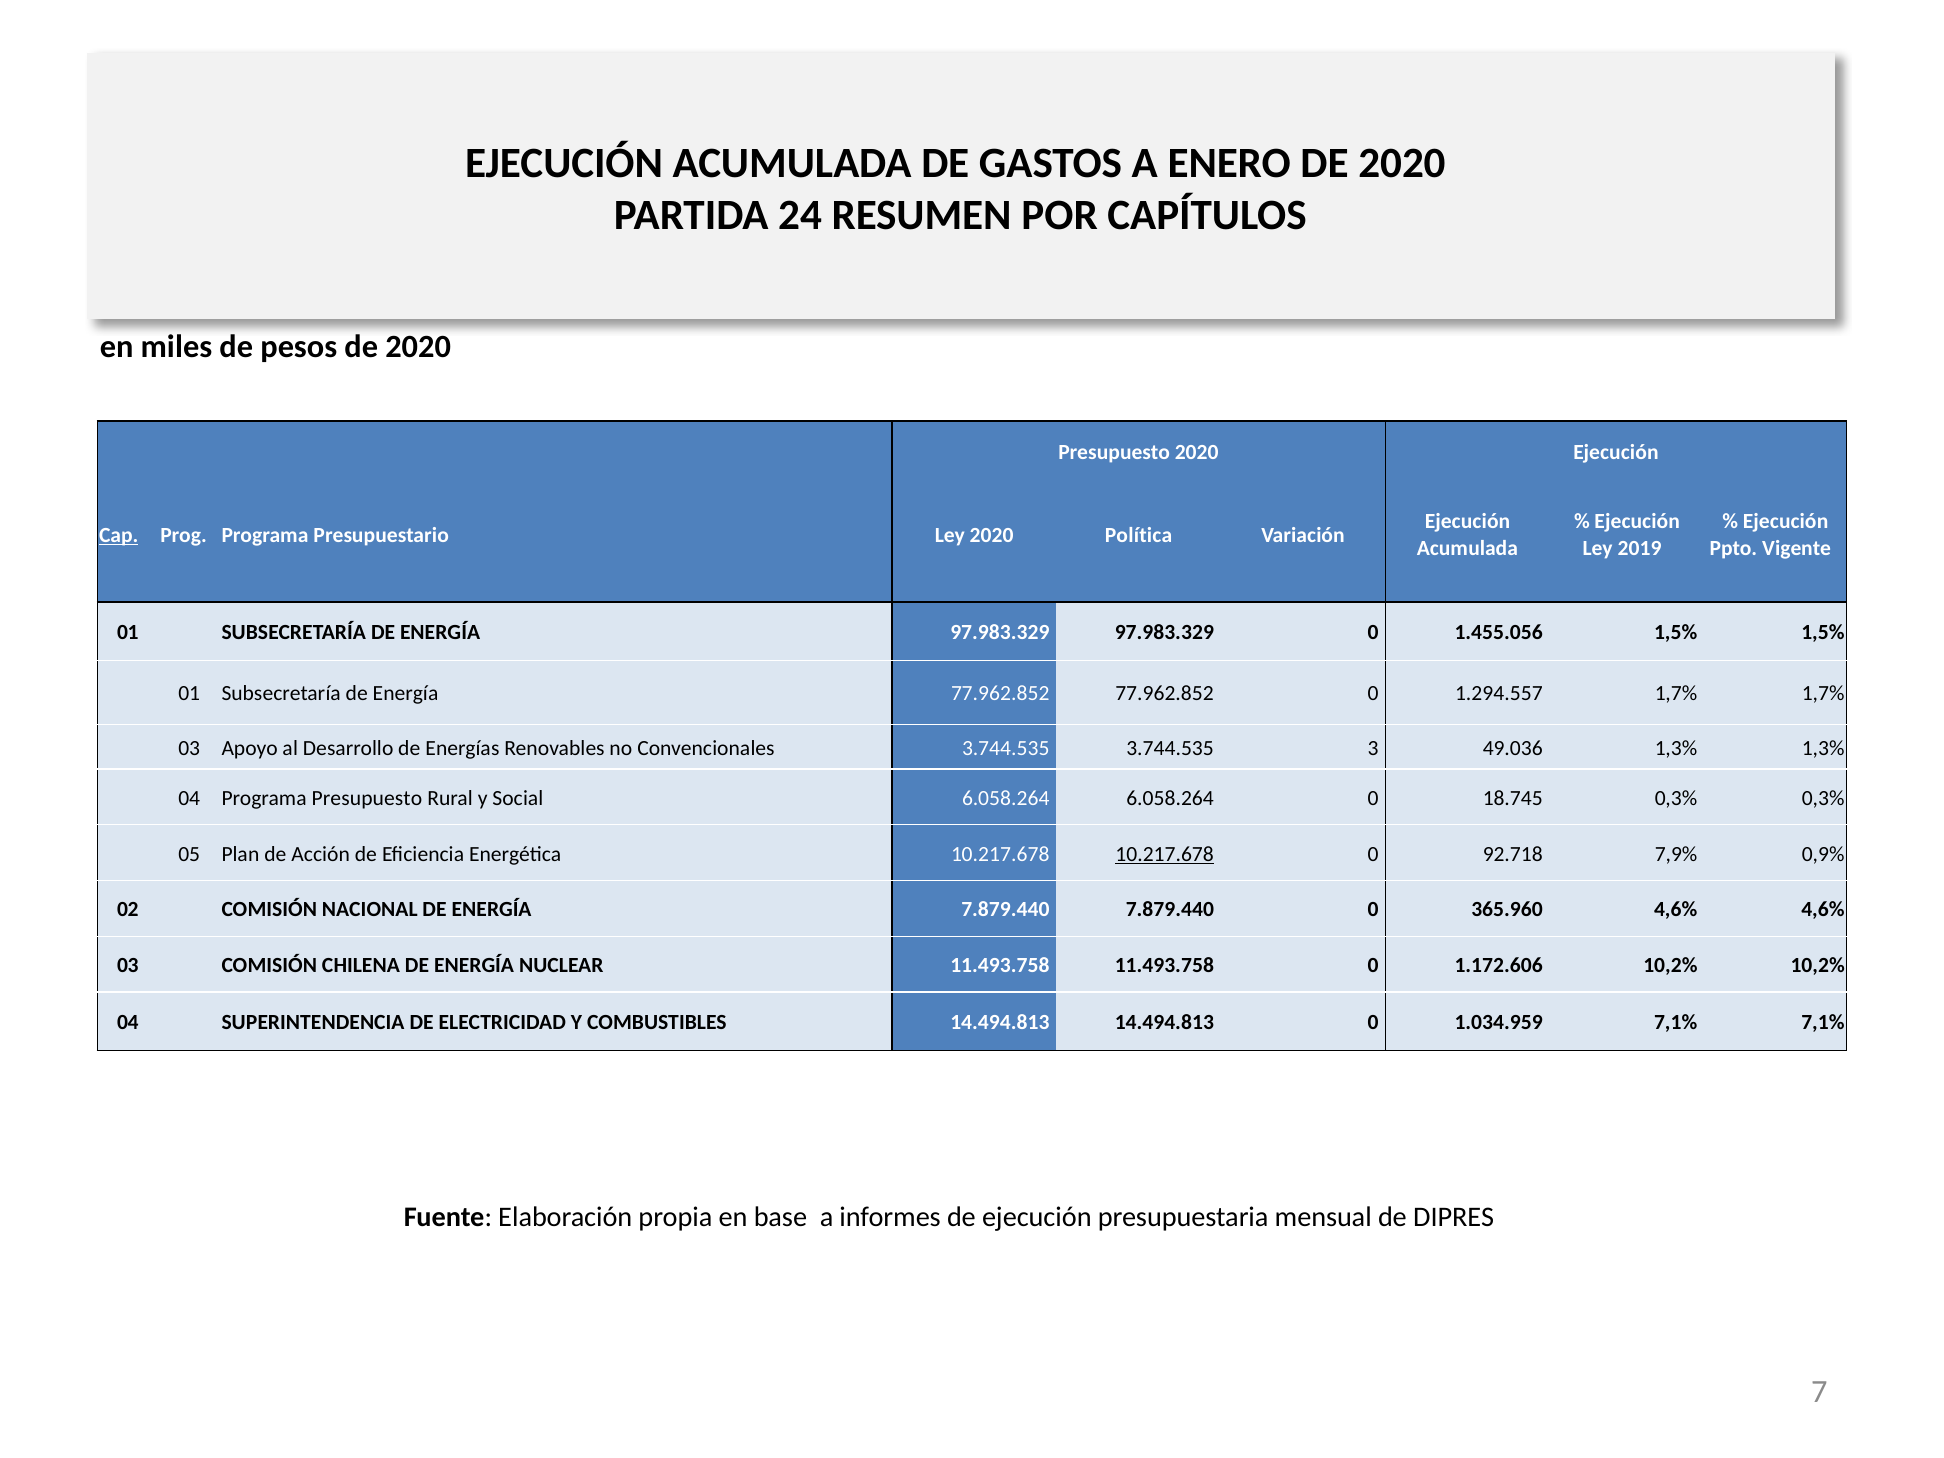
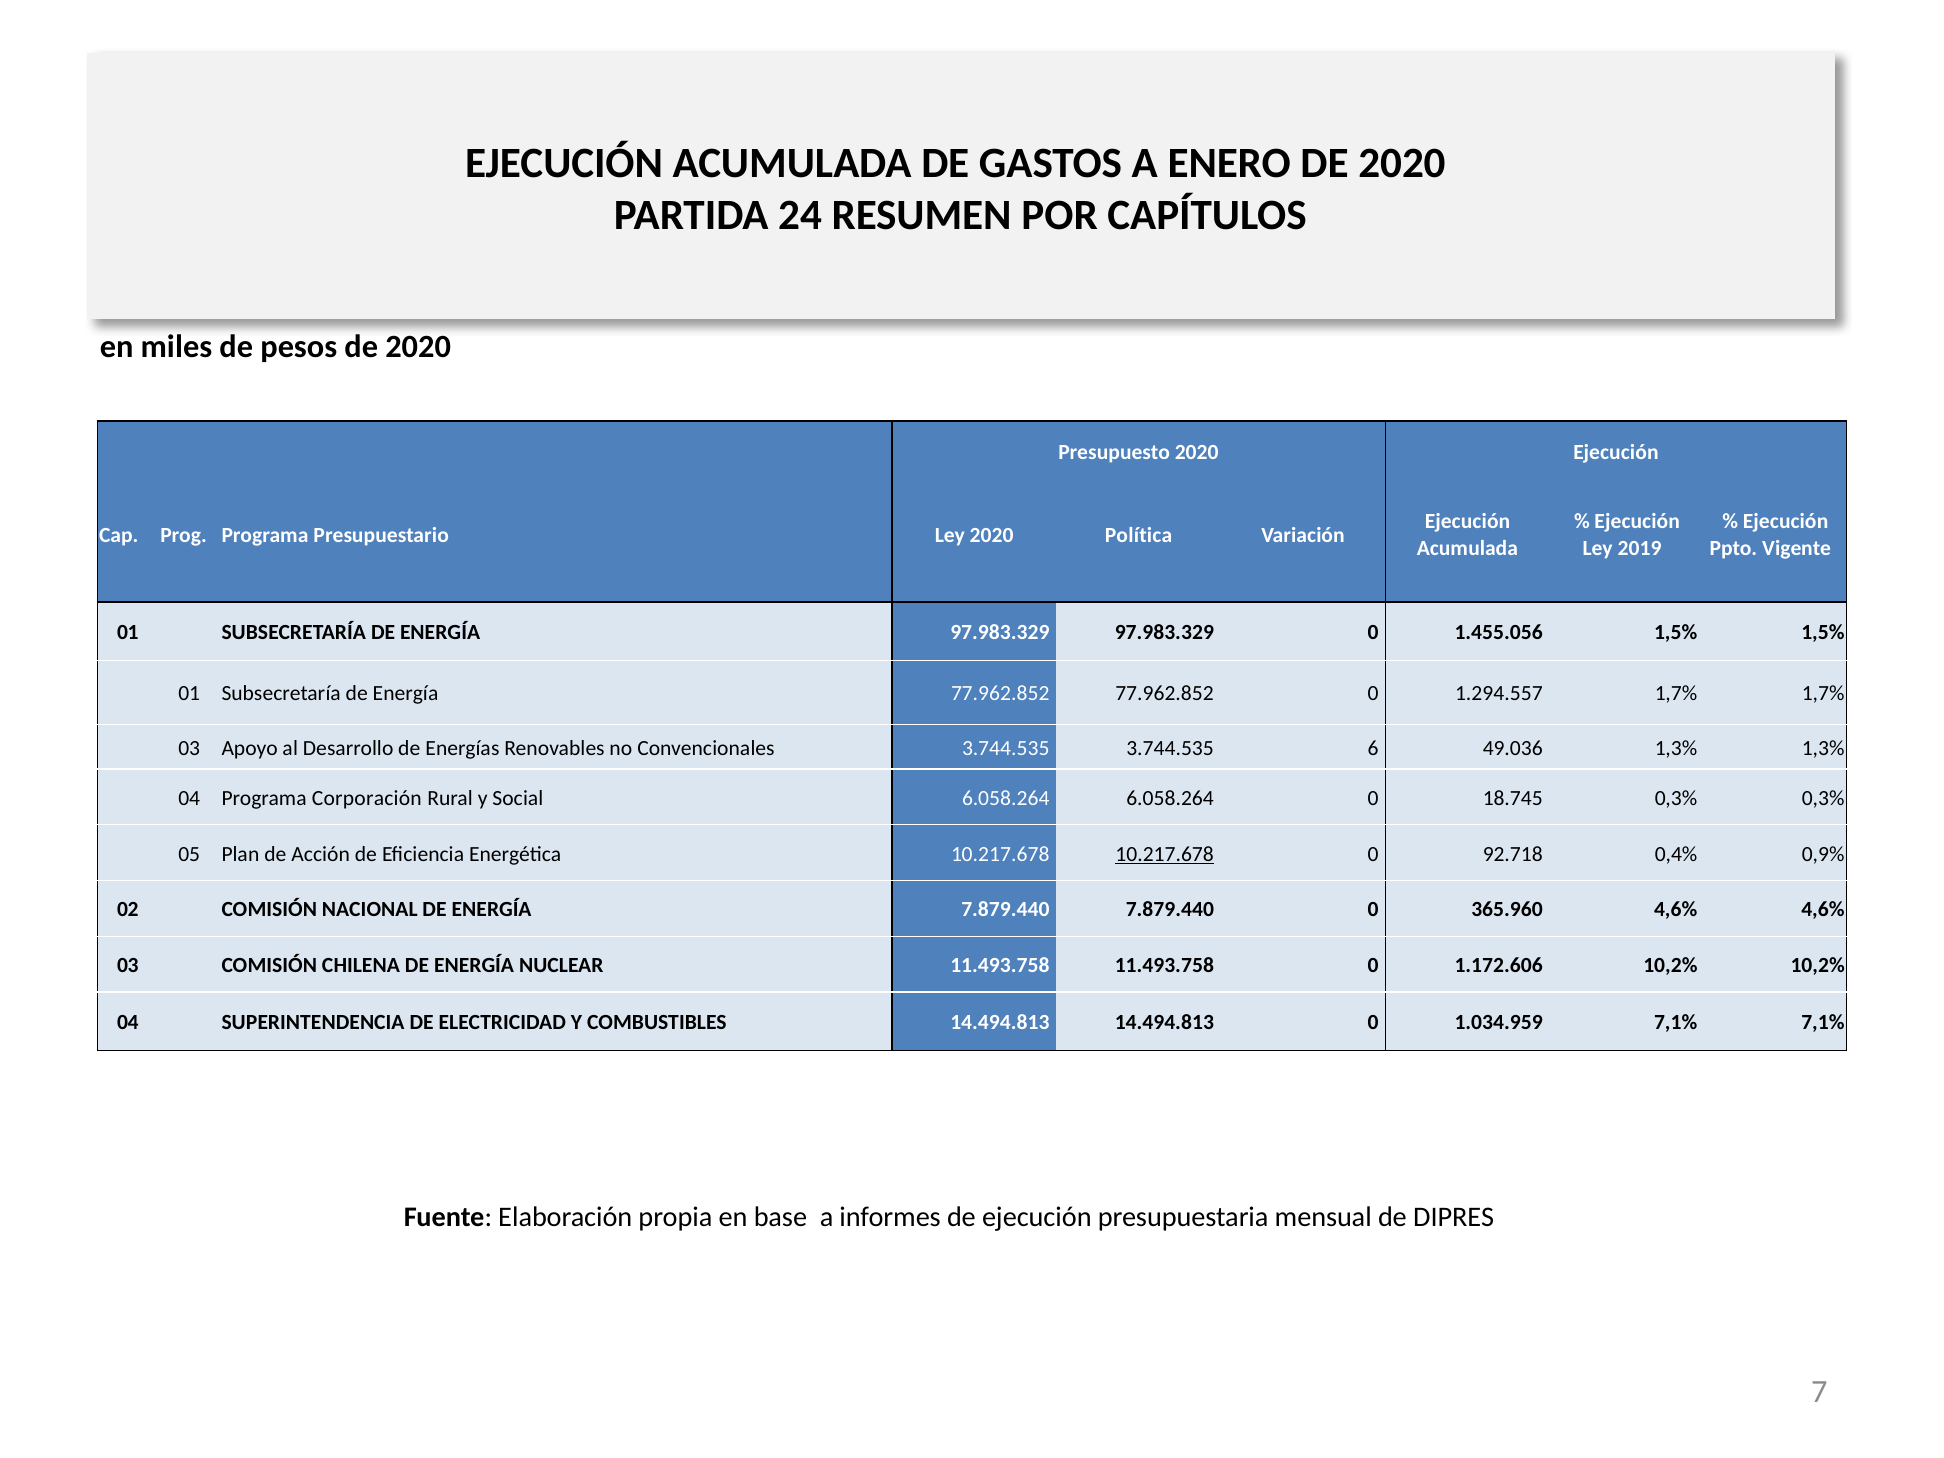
Cap underline: present -> none
3: 3 -> 6
Programa Presupuesto: Presupuesto -> Corporación
7,9%: 7,9% -> 0,4%
